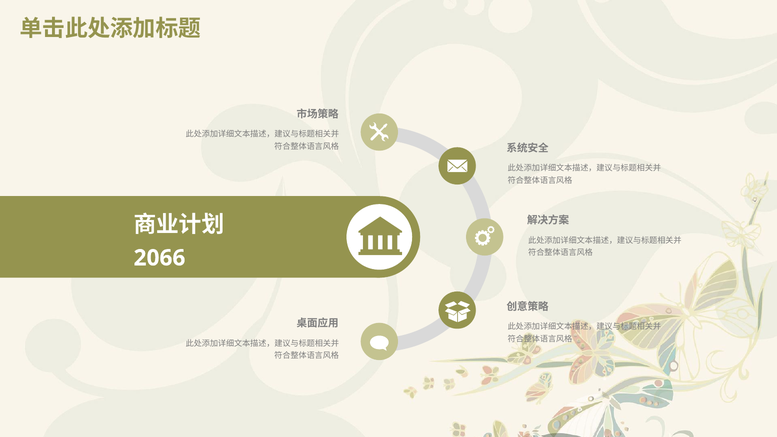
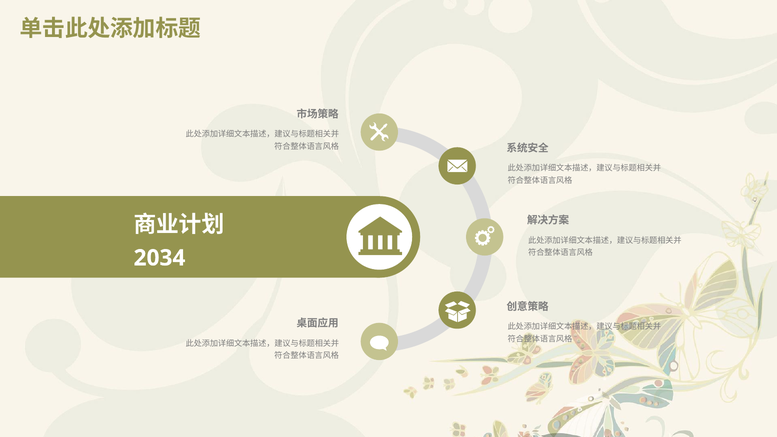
2066: 2066 -> 2034
